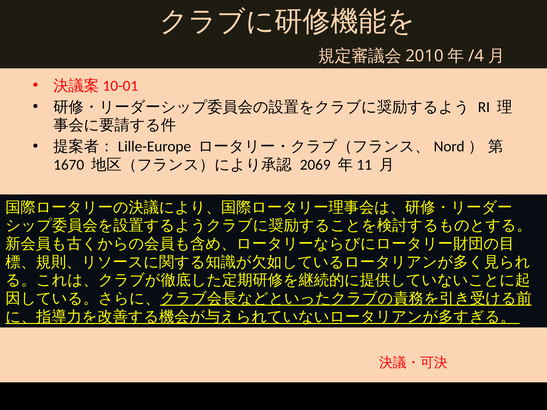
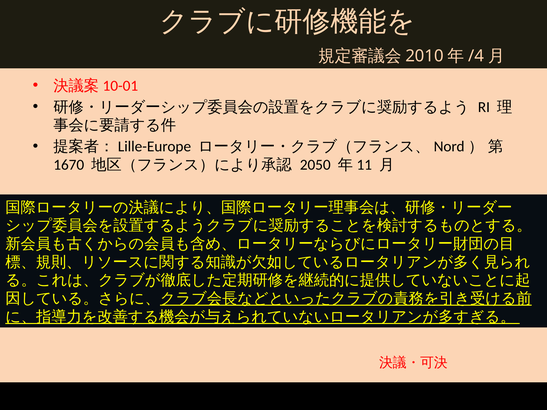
2069: 2069 -> 2050
